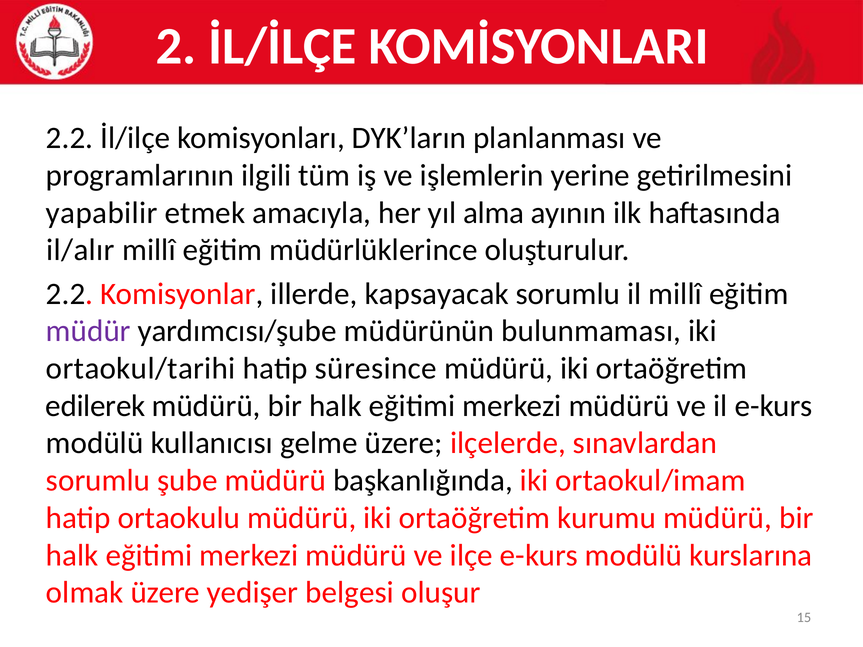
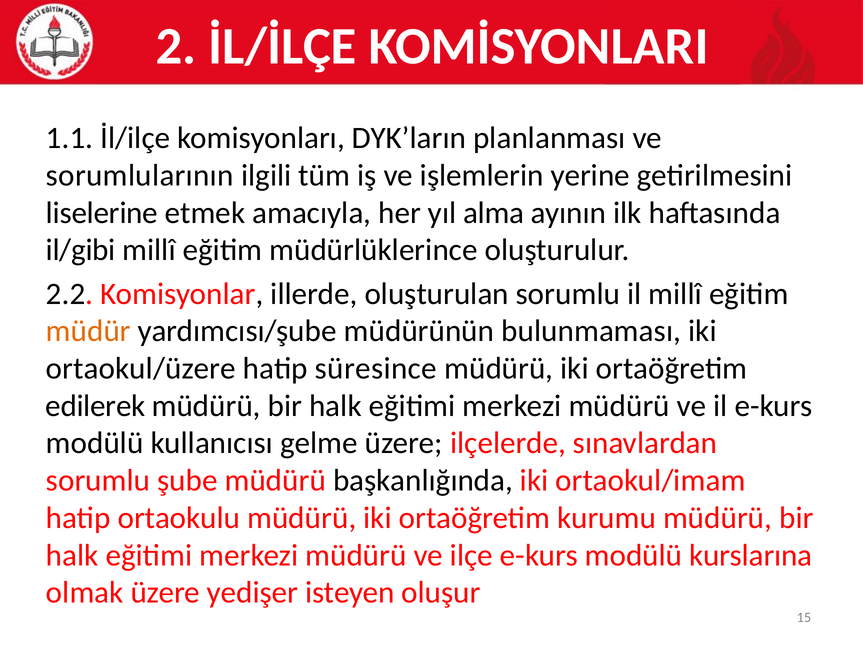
2.2 at (70, 138): 2.2 -> 1.1
programlarının: programlarının -> sorumlularının
yapabilir: yapabilir -> liselerine
il/alır: il/alır -> il/gibi
kapsayacak: kapsayacak -> oluşturulan
müdür colour: purple -> orange
ortaokul/tarihi: ortaokul/tarihi -> ortaokul/üzere
belgesi: belgesi -> isteyen
